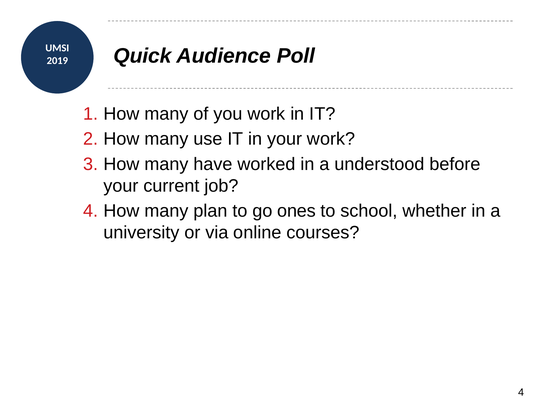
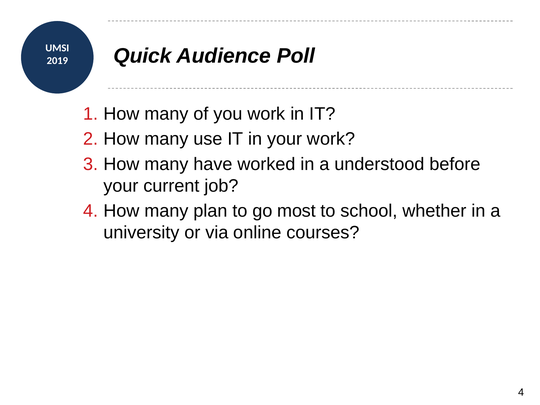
ones: ones -> most
